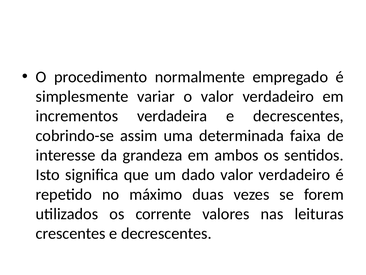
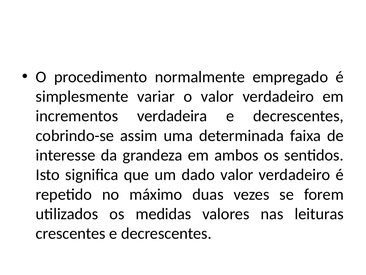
corrente: corrente -> medidas
